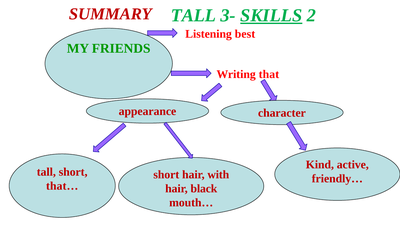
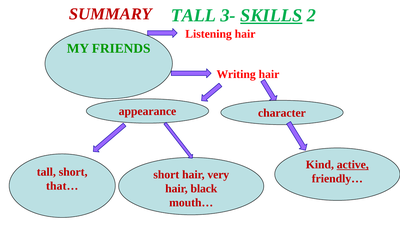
Listening best: best -> hair
Writing that: that -> hair
active underline: none -> present
with: with -> very
